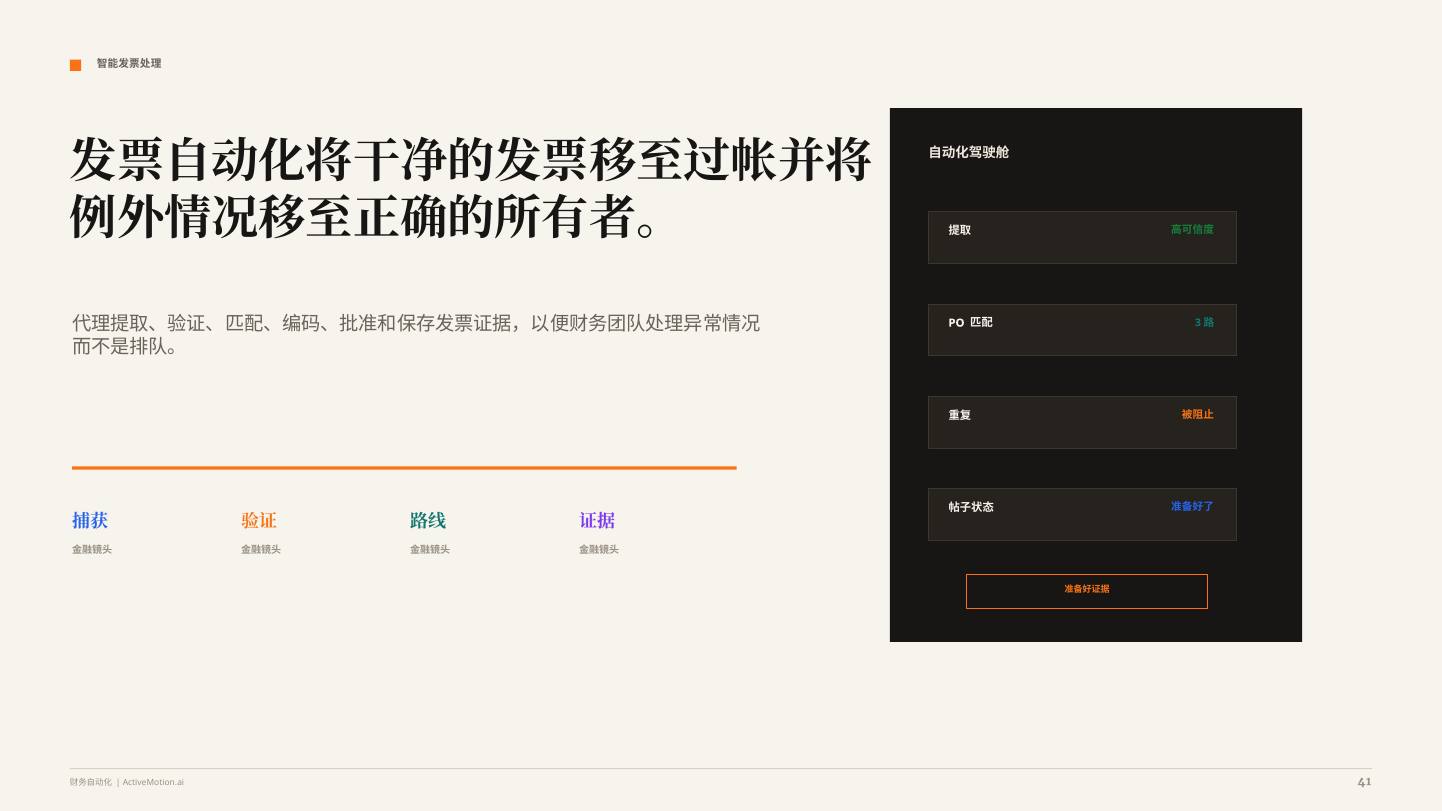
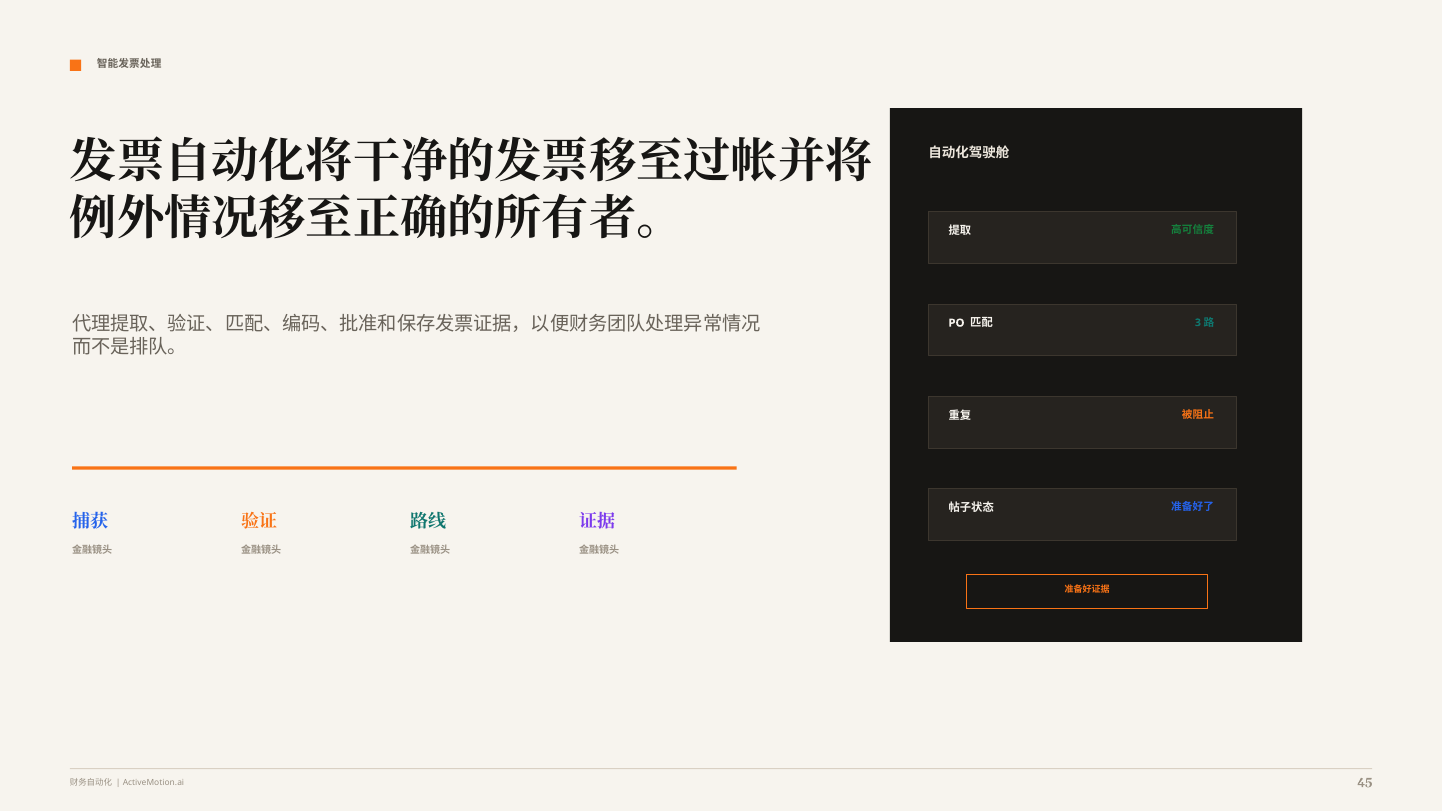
41: 41 -> 45
